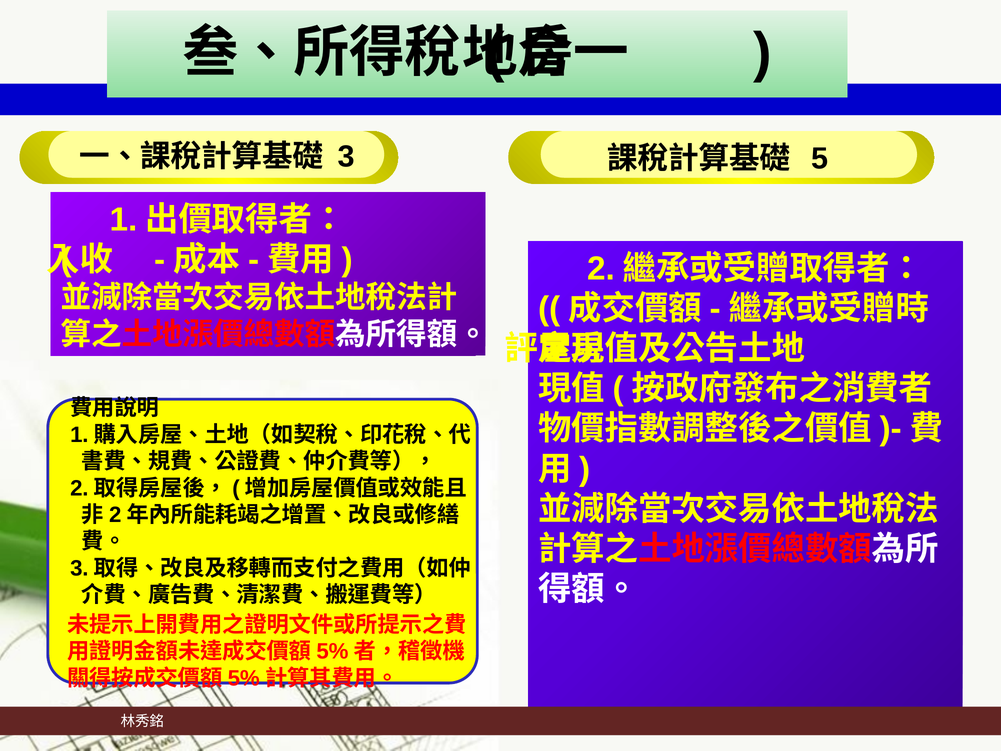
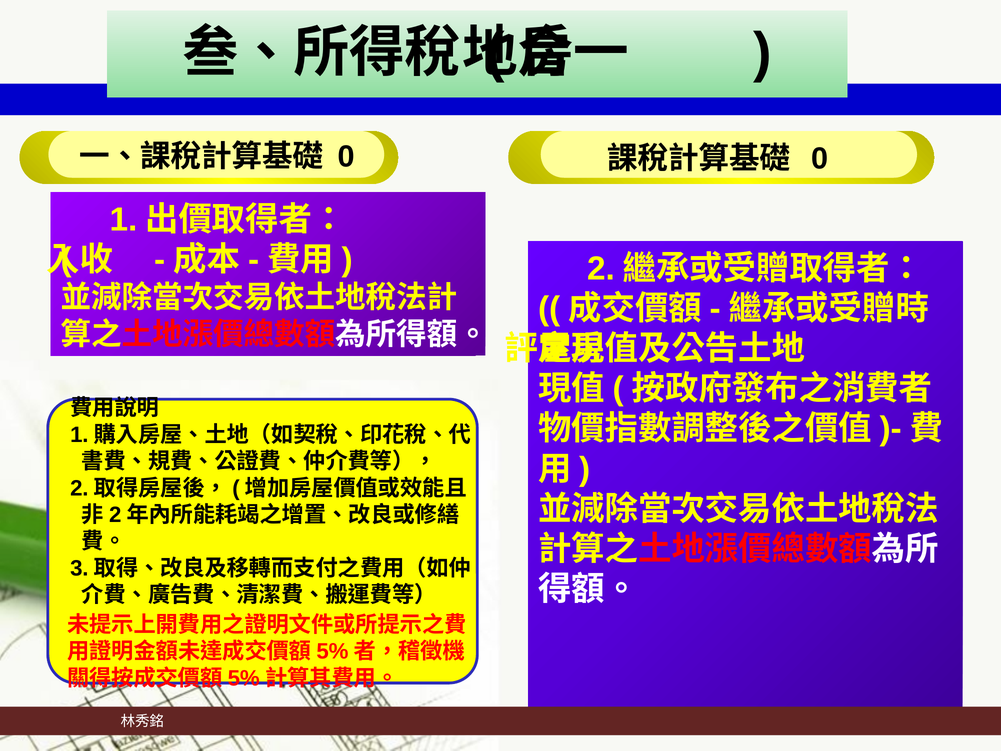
3 at (346, 156): 3 -> 0
5 at (820, 159): 5 -> 0
